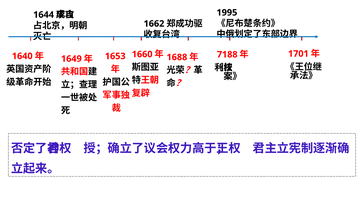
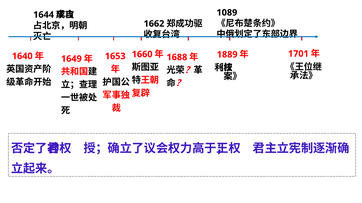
1995: 1995 -> 1089
7188: 7188 -> 1889
